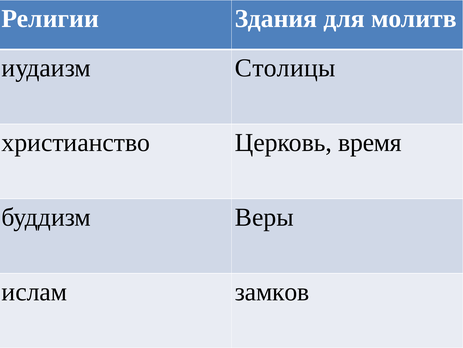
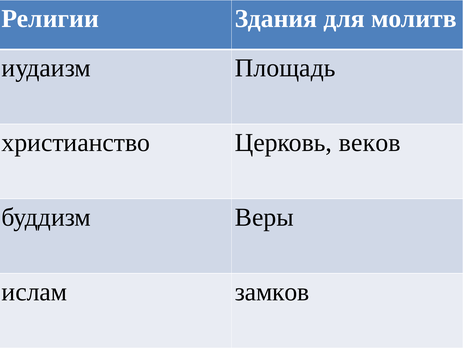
Столицы: Столицы -> Площадь
время: время -> веков
